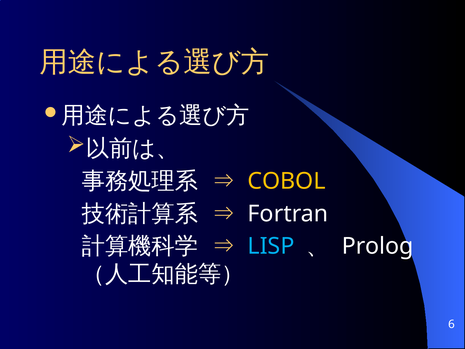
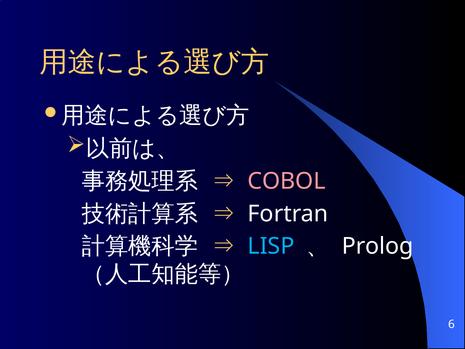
COBOL colour: yellow -> pink
